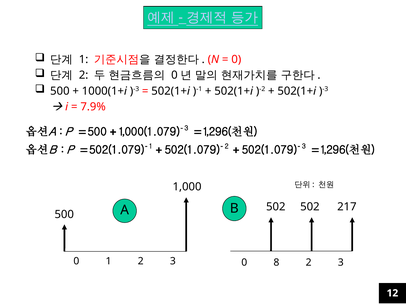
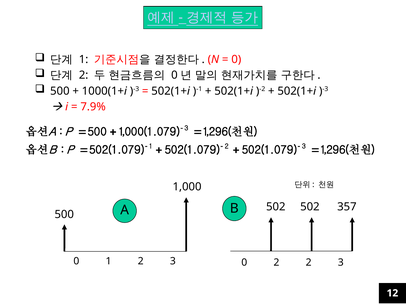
217: 217 -> 357
0 8: 8 -> 2
